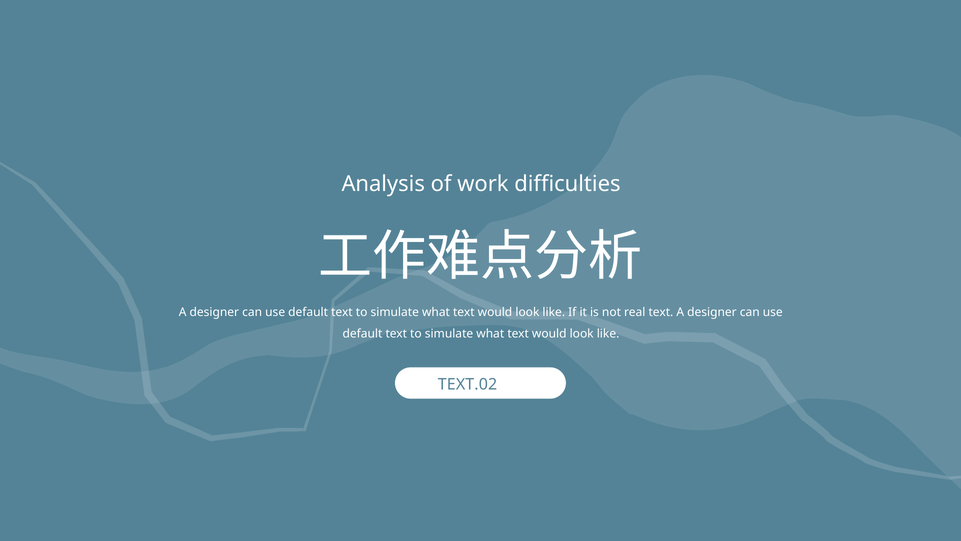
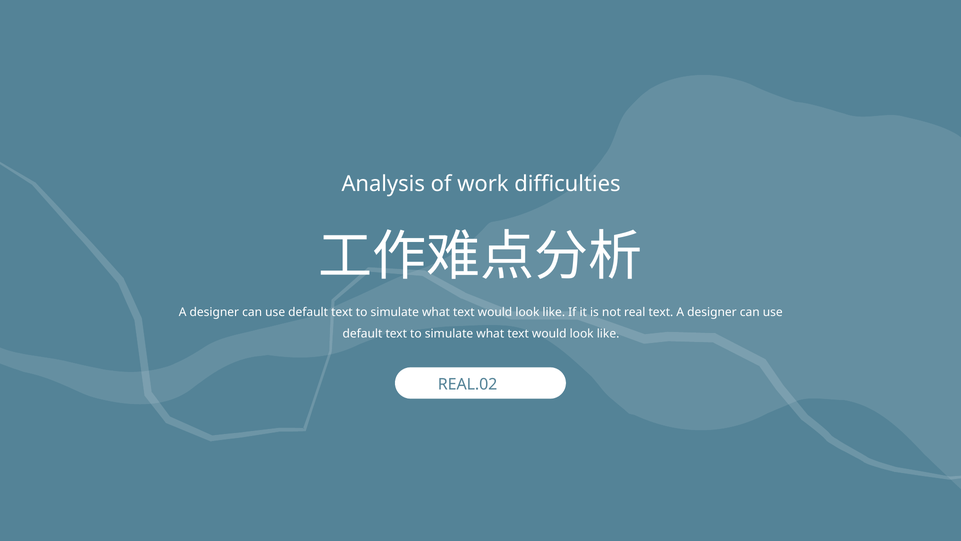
TEXT.02: TEXT.02 -> REAL.02
